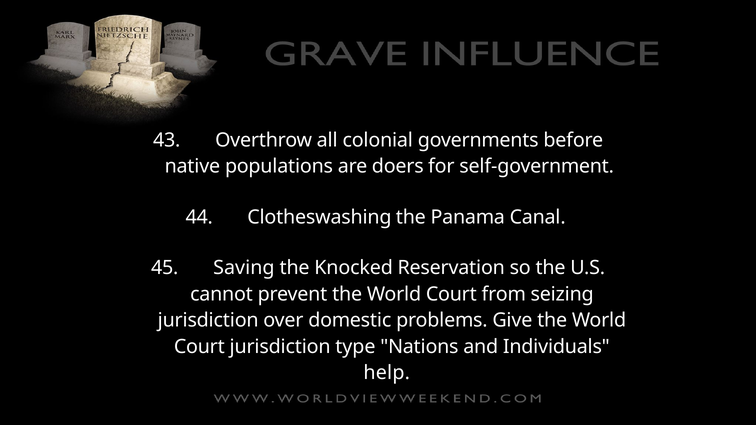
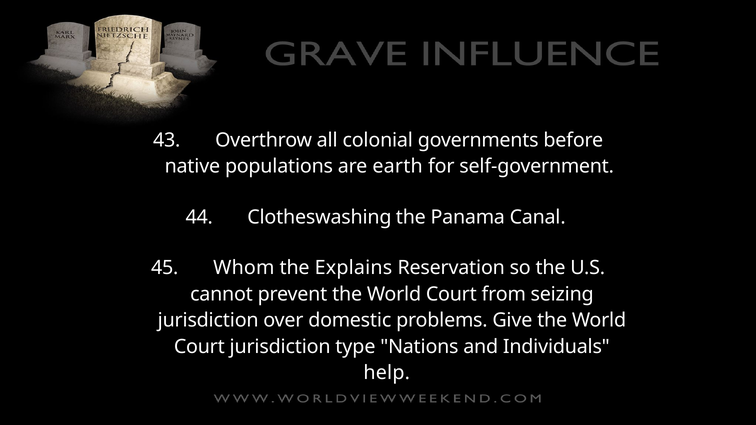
doers: doers -> earth
Saving: Saving -> Whom
Knocked: Knocked -> Explains
